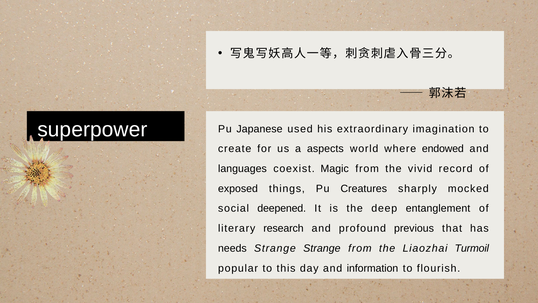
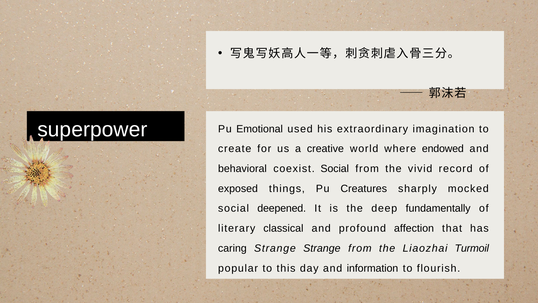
Japanese: Japanese -> Emotional
aspects: aspects -> creative
languages: languages -> behavioral
coexist Magic: Magic -> Social
entanglement: entanglement -> fundamentally
research: research -> classical
previous: previous -> affection
needs: needs -> caring
